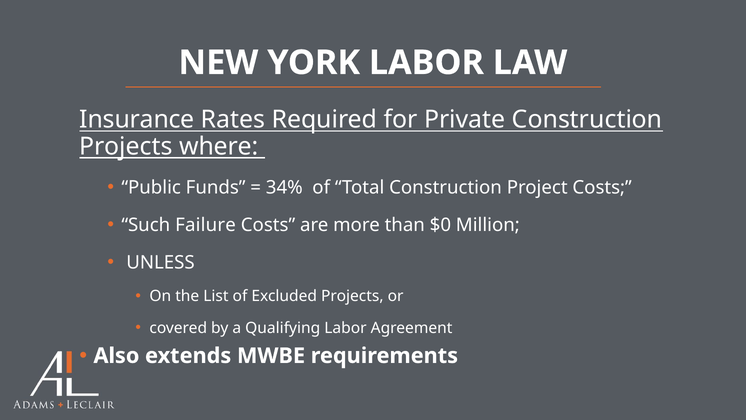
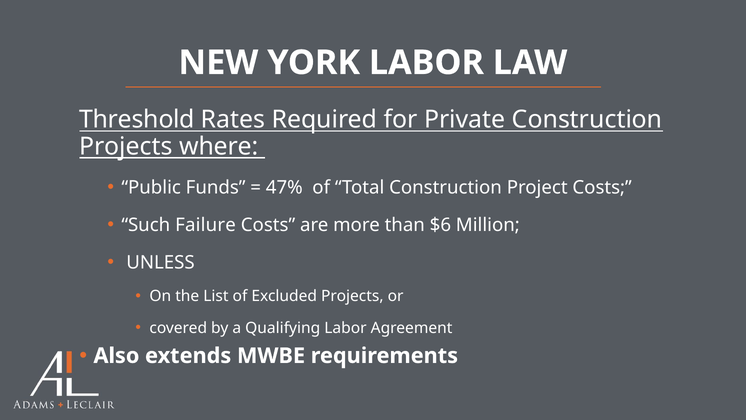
Insurance: Insurance -> Threshold
34%: 34% -> 47%
$0: $0 -> $6
